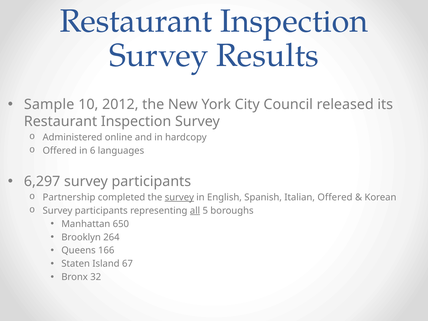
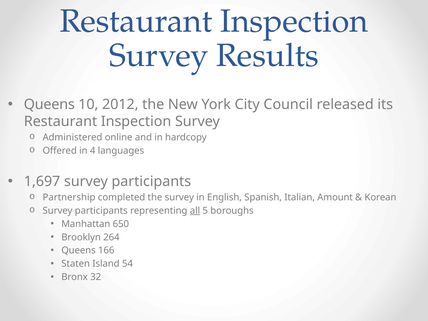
Sample at (49, 104): Sample -> Queens
6: 6 -> 4
6,297: 6,297 -> 1,697
survey at (179, 197) underline: present -> none
Italian Offered: Offered -> Amount
67: 67 -> 54
